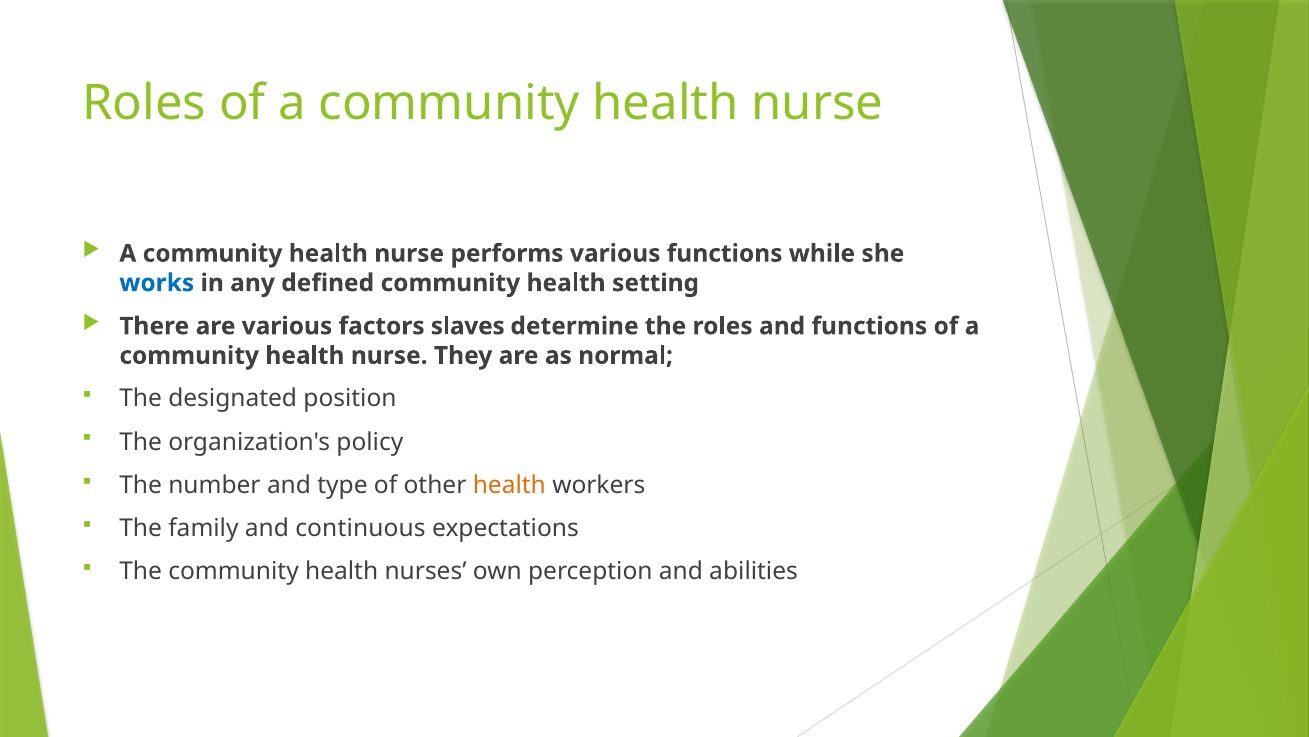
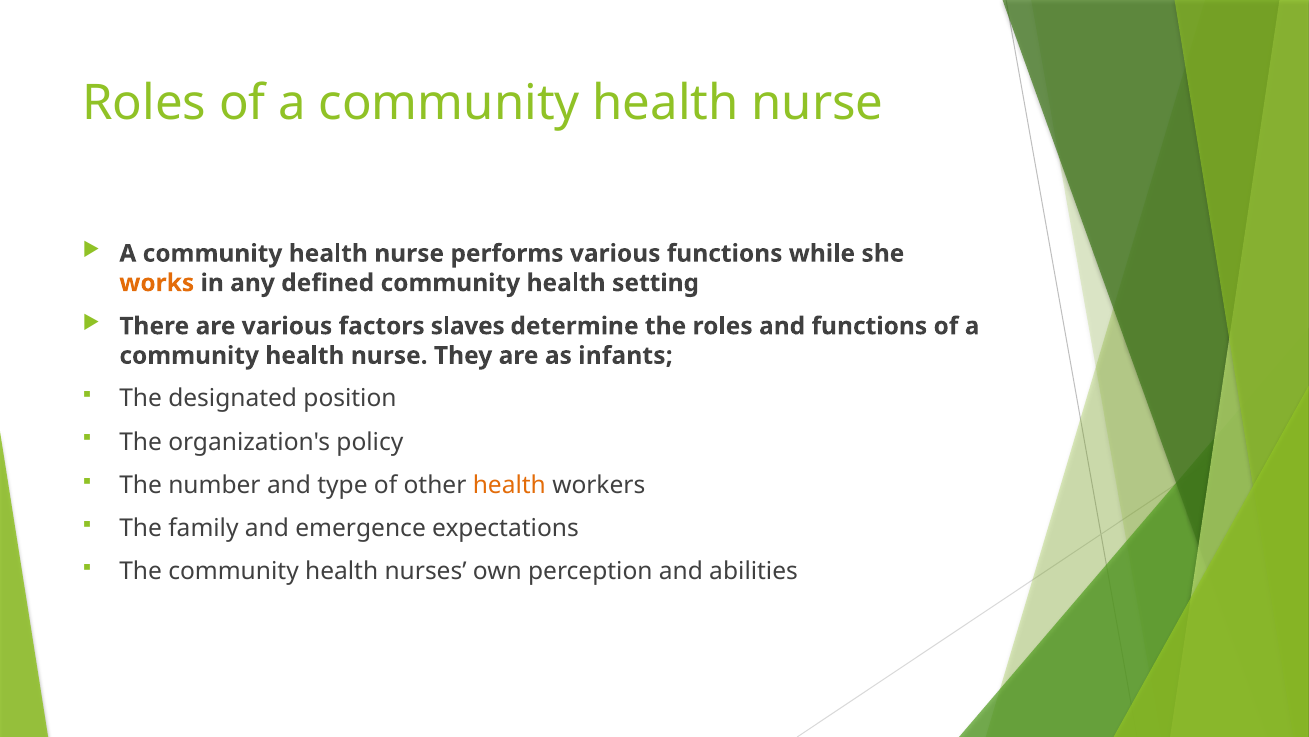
works colour: blue -> orange
normal: normal -> infants
continuous: continuous -> emergence
